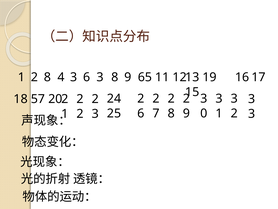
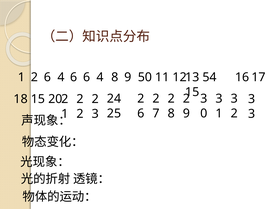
1 2 8: 8 -> 6
4 3: 3 -> 6
3 at (100, 77): 3 -> 4
65: 65 -> 50
19: 19 -> 54
18 57: 57 -> 15
